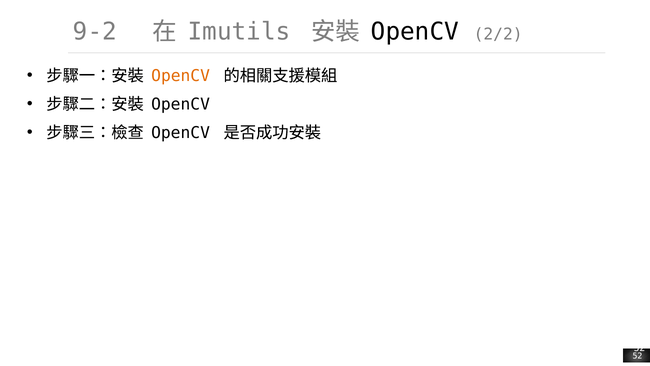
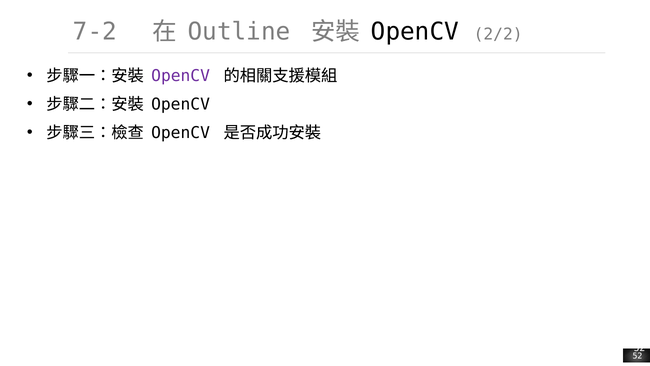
9-2: 9-2 -> 7-2
Imutils: Imutils -> Outline
OpenCV at (181, 76) colour: orange -> purple
